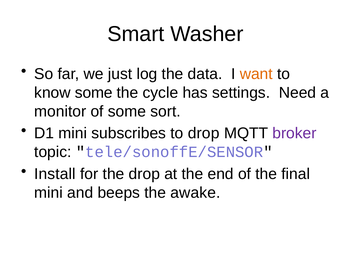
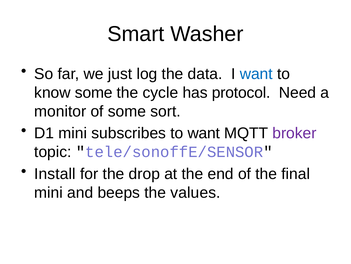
want at (256, 74) colour: orange -> blue
settings: settings -> protocol
to drop: drop -> want
awake: awake -> values
